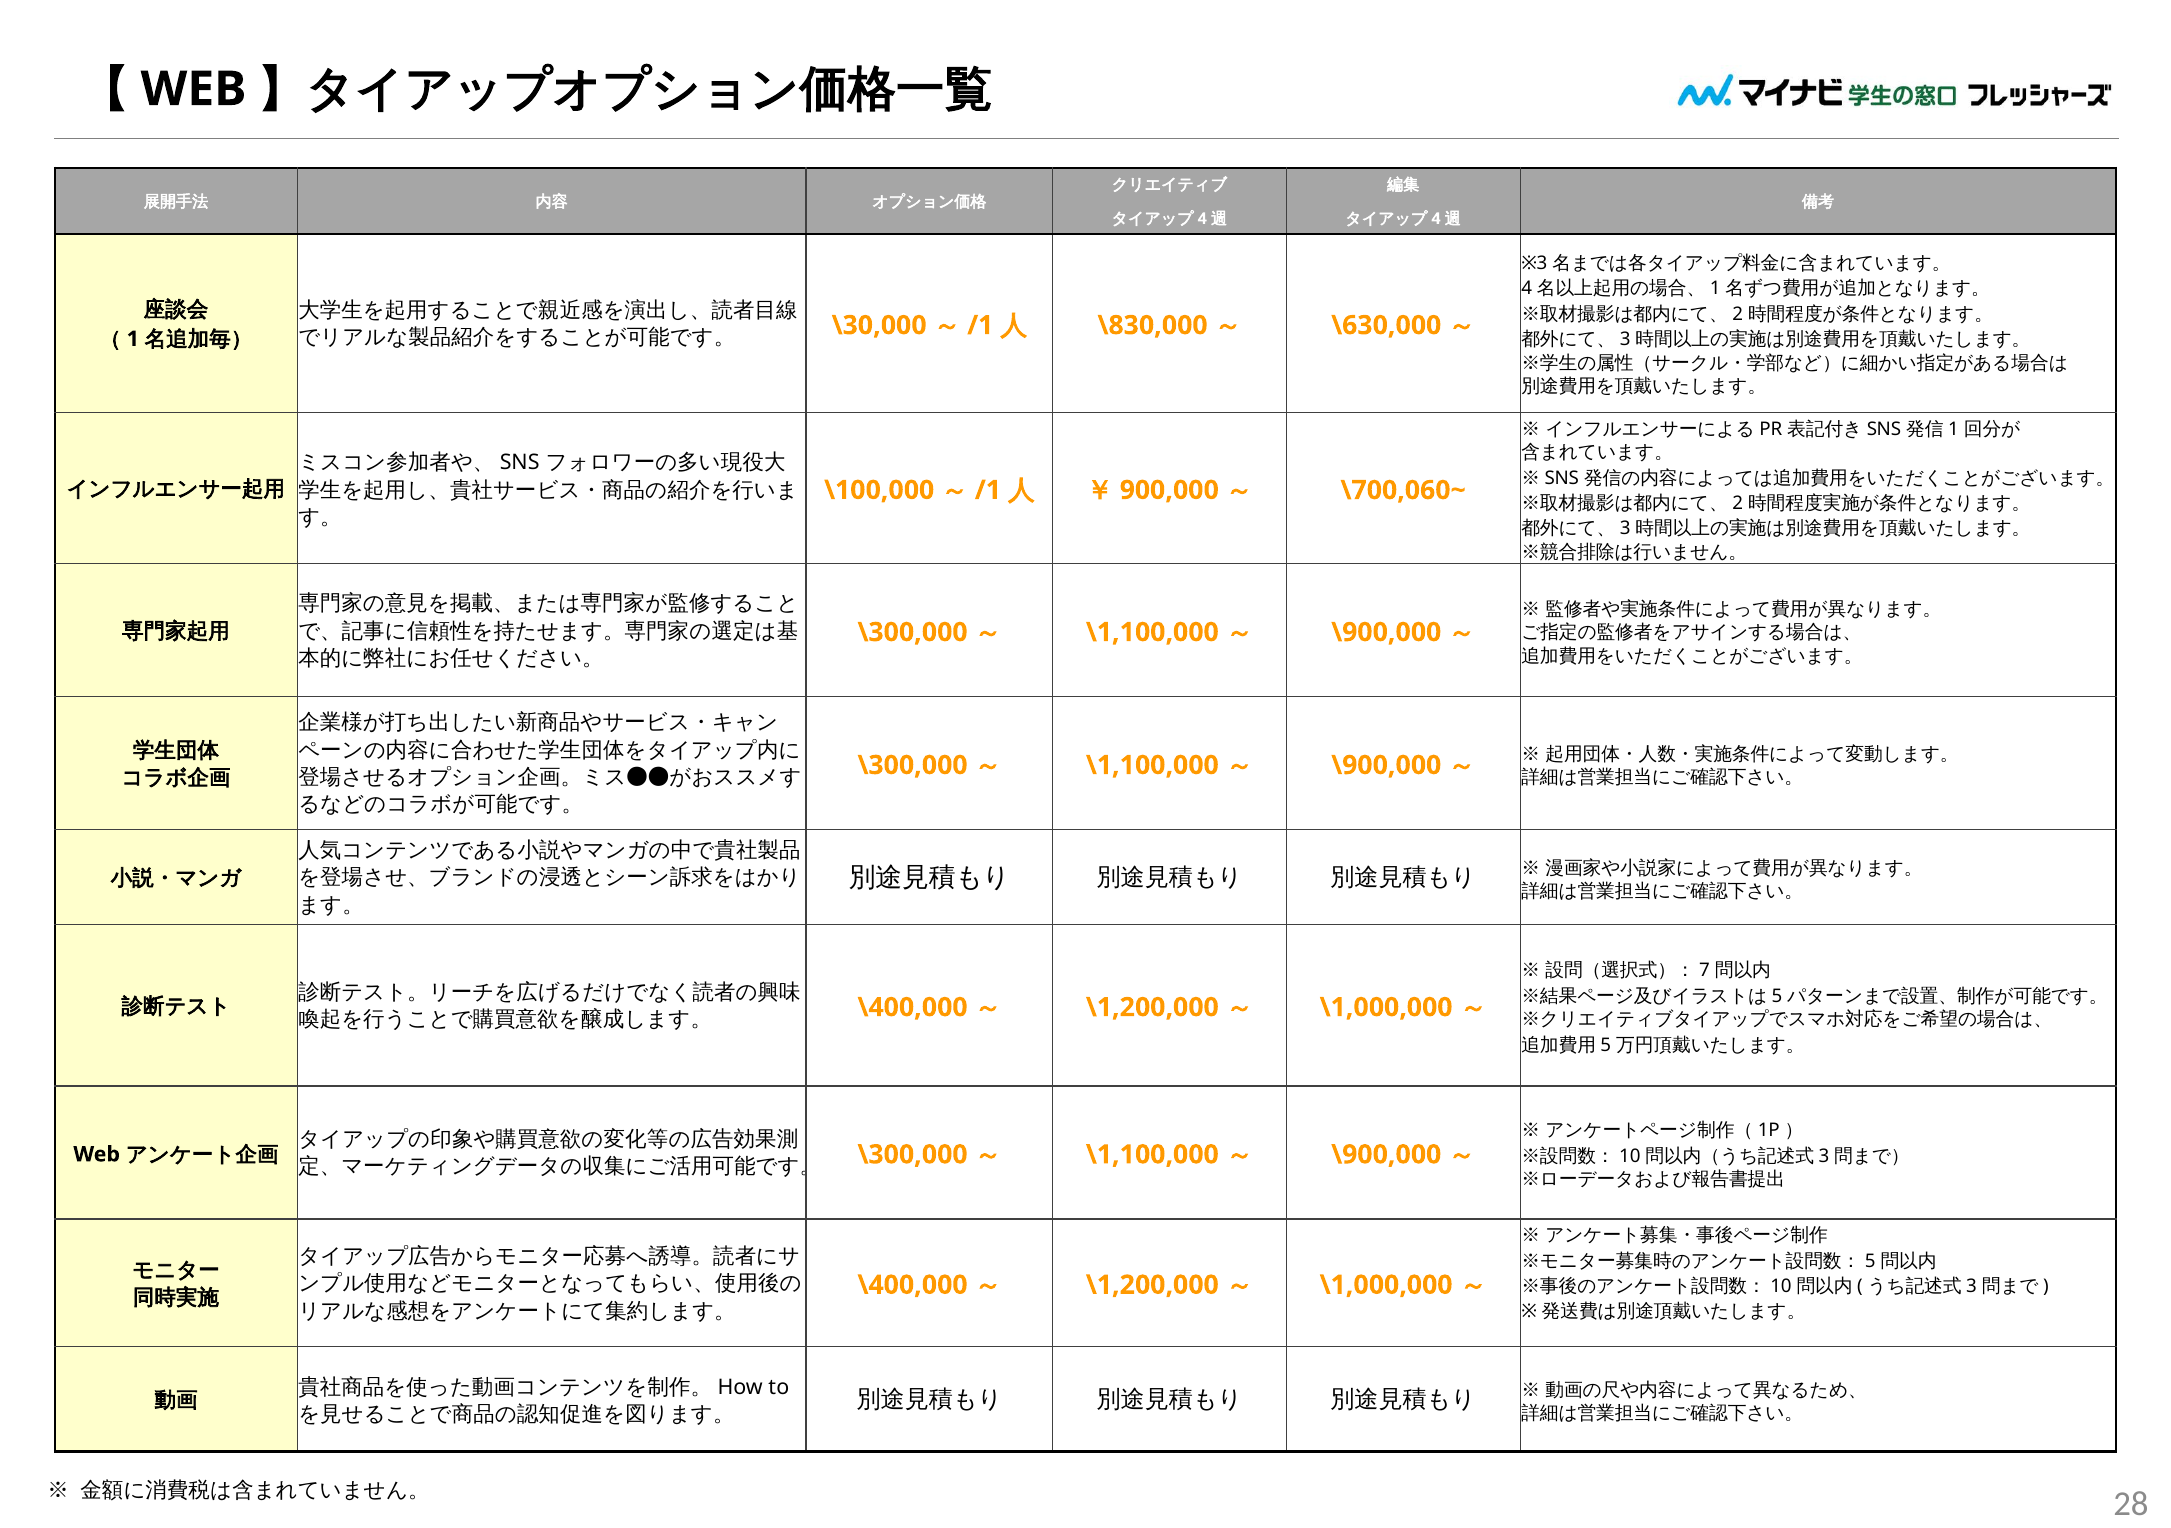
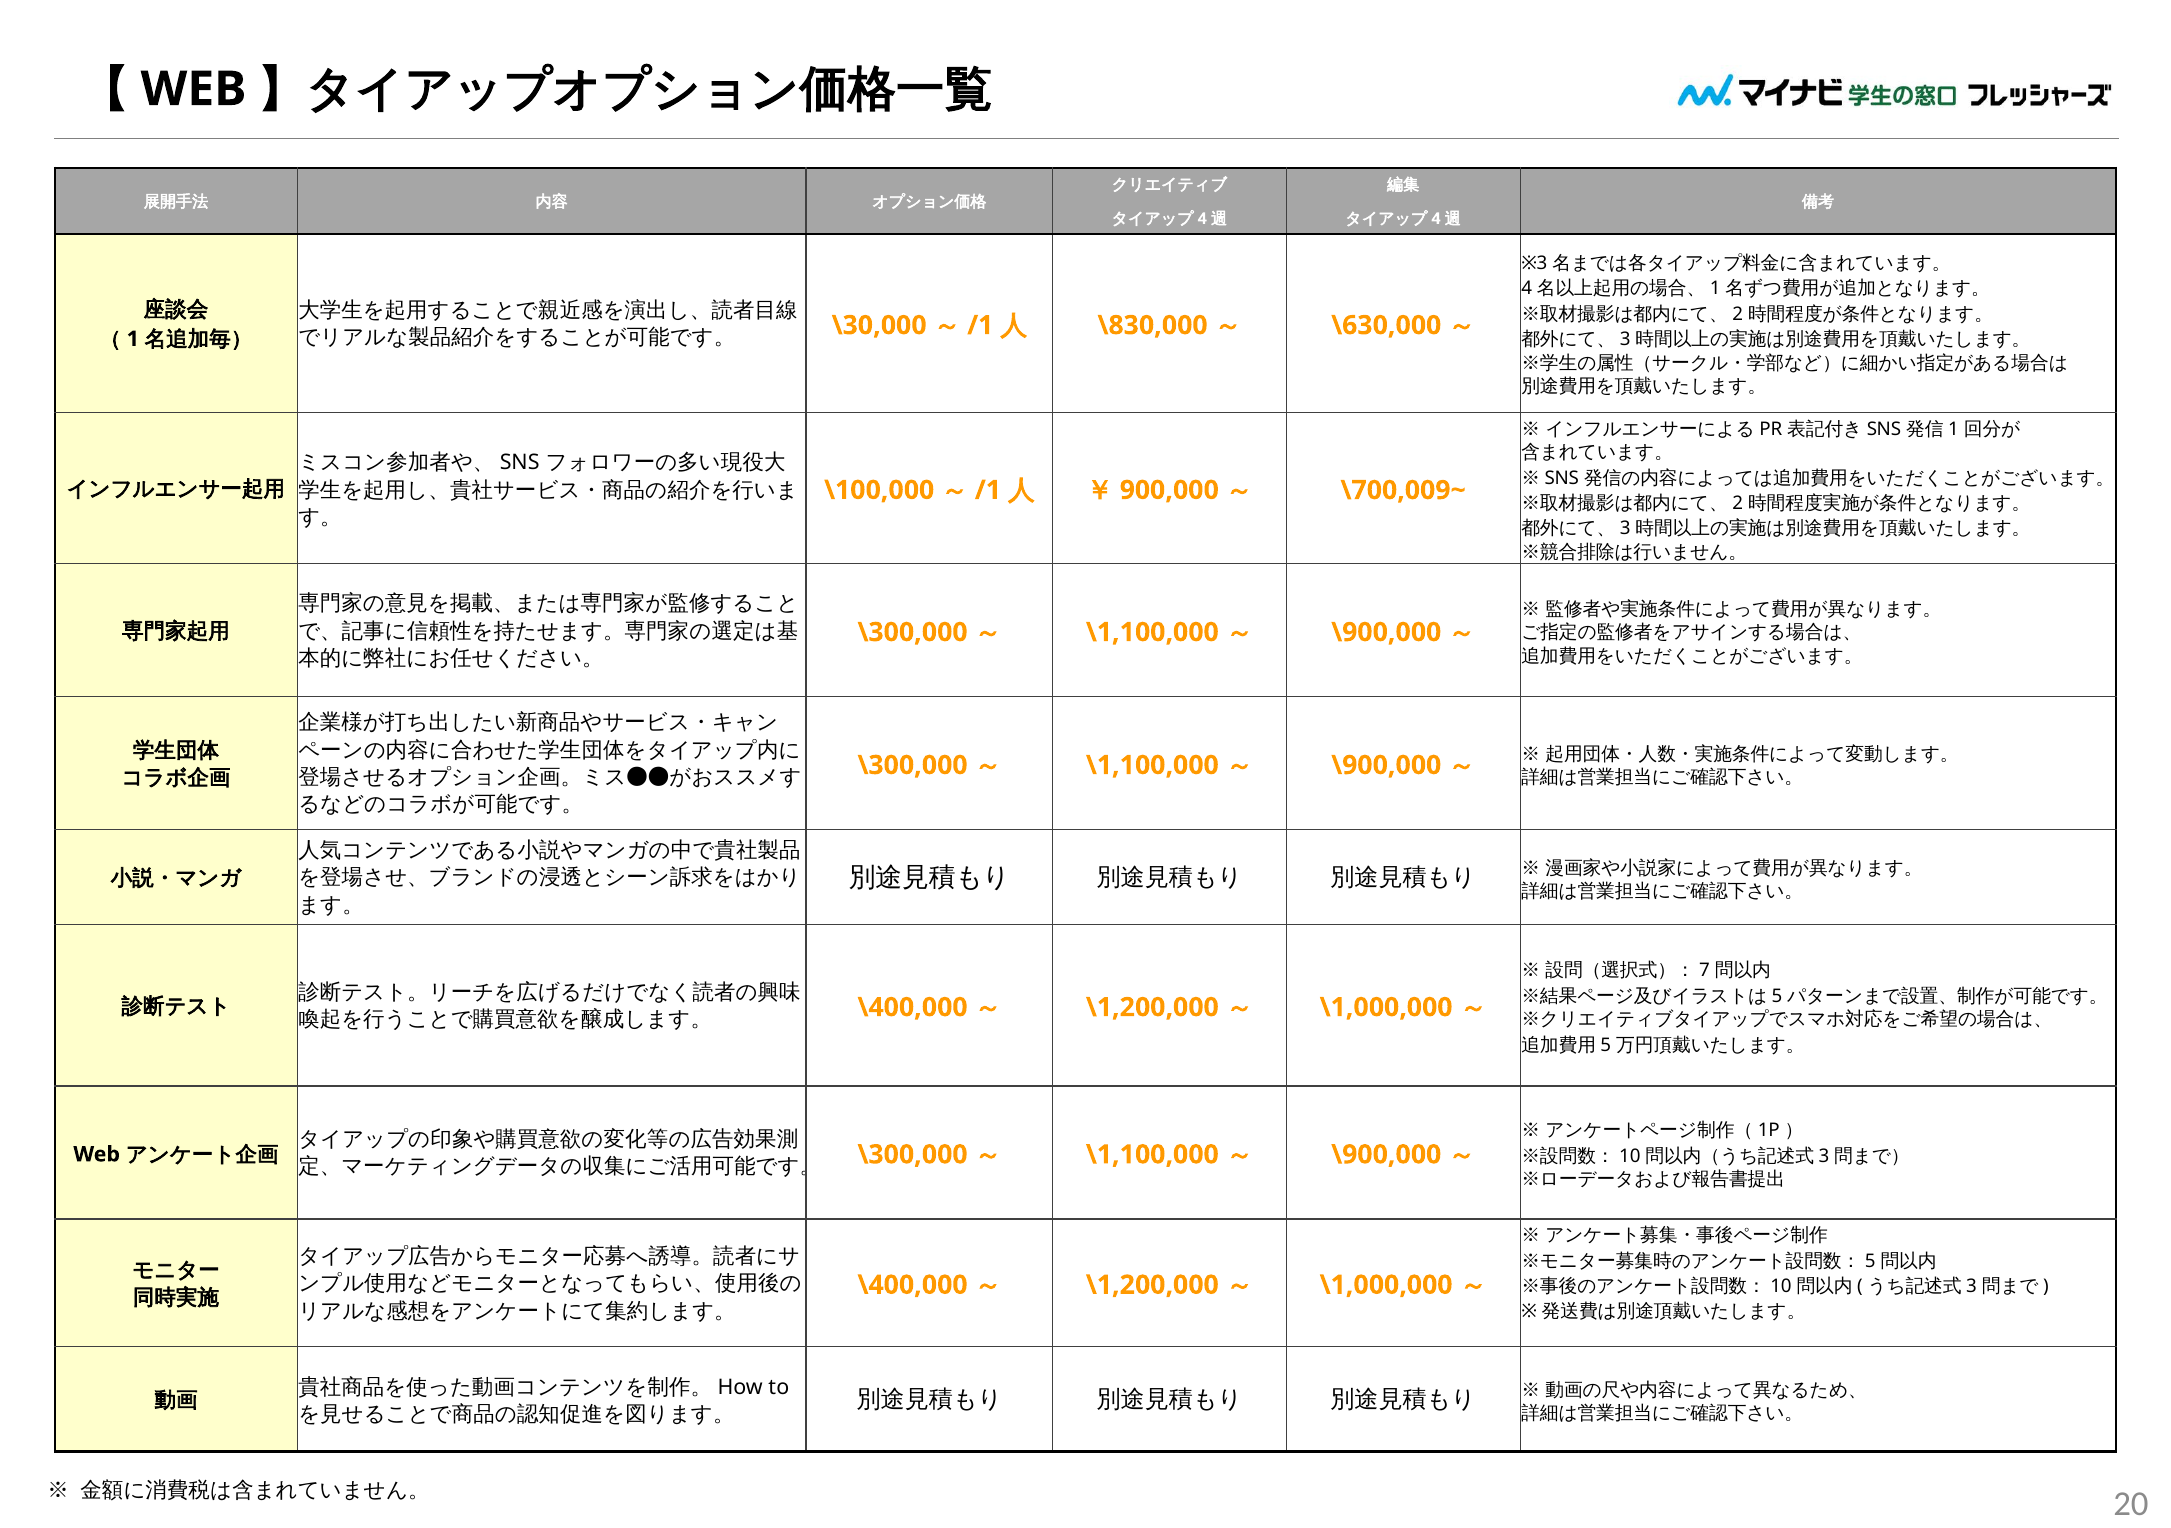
\700,060~: \700,060~ -> \700,009~
28: 28 -> 20
